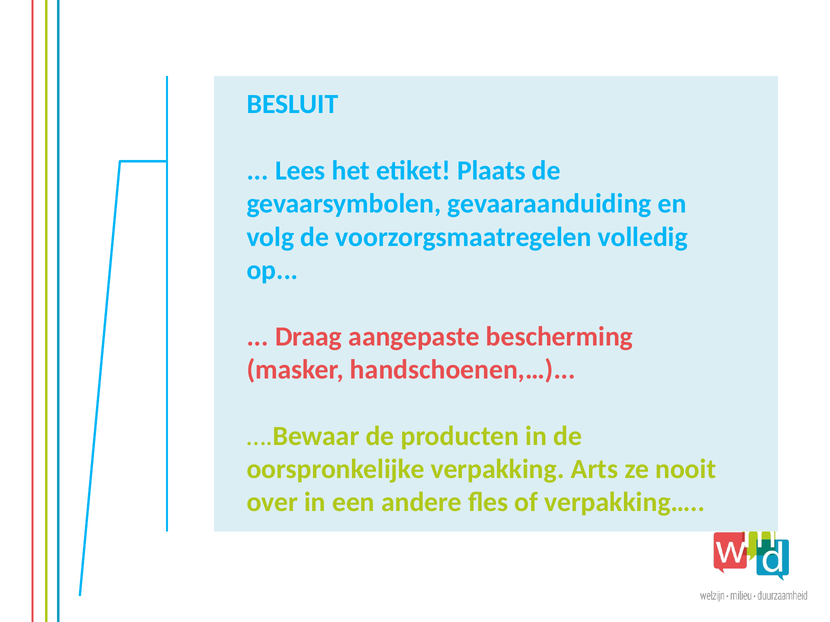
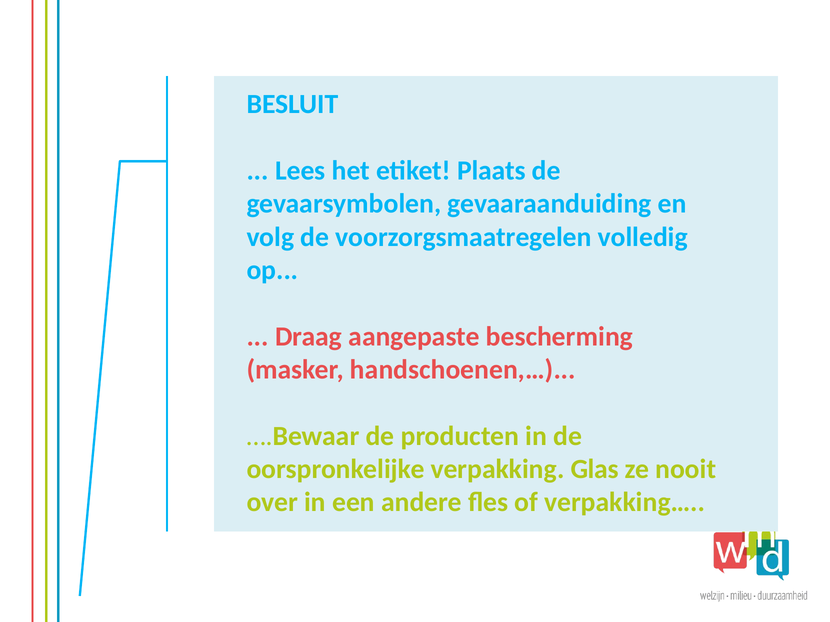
Arts: Arts -> Glas
